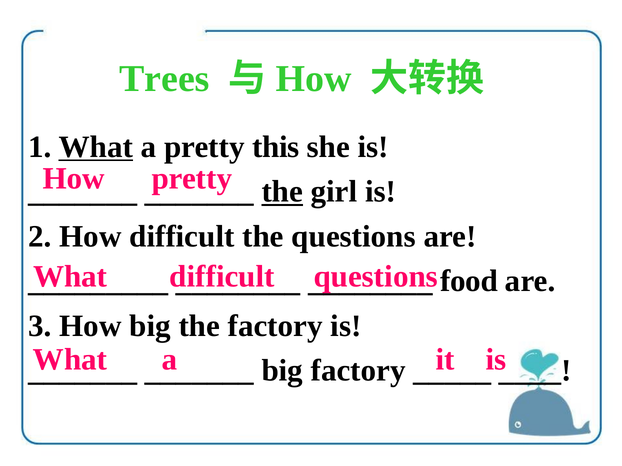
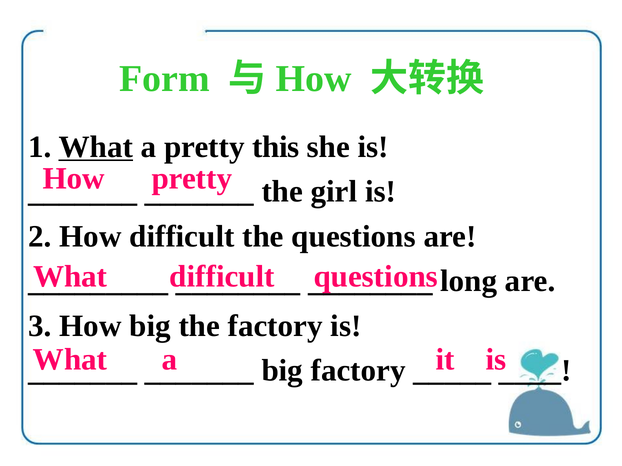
Trees: Trees -> Form
the at (282, 192) underline: present -> none
food: food -> long
